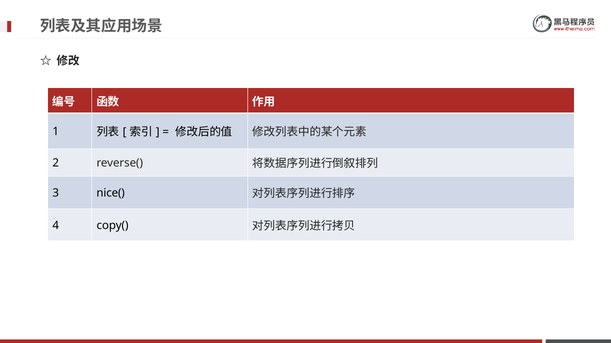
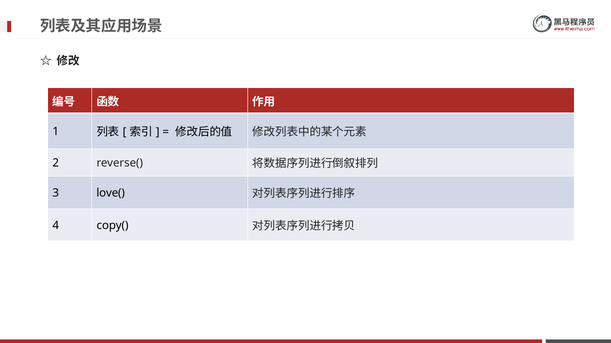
nice(: nice( -> love(
